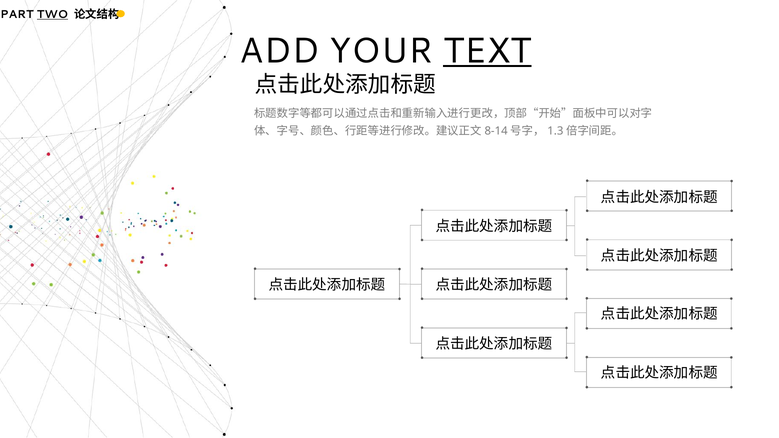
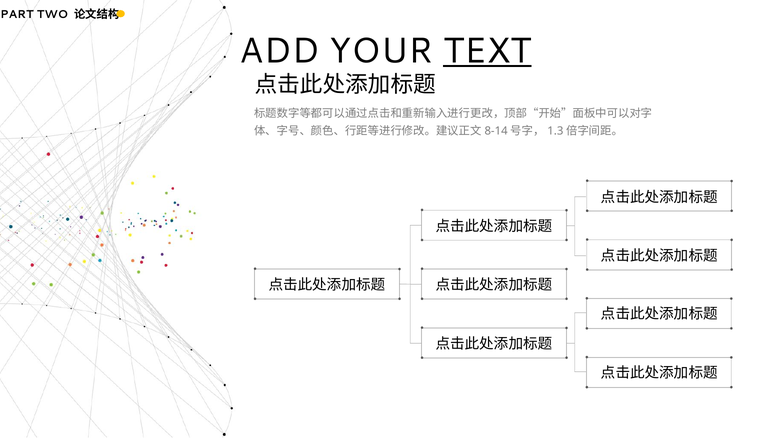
TWO underline: present -> none
